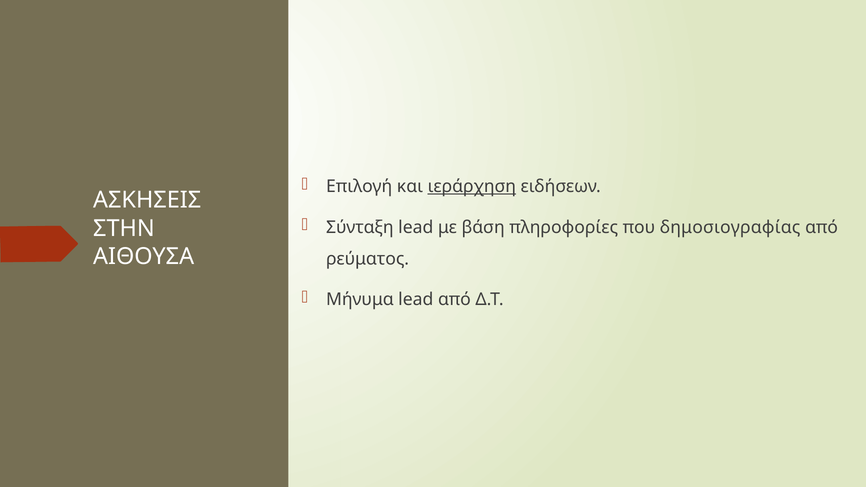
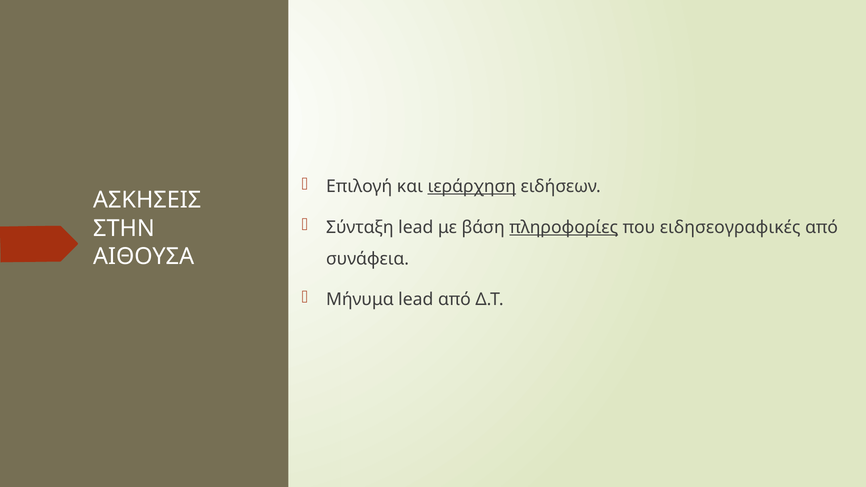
πληροφορίες underline: none -> present
δημοσιογραφίας: δημοσιογραφίας -> ειδησεογραφικές
ρεύματος: ρεύματος -> συνάφεια
